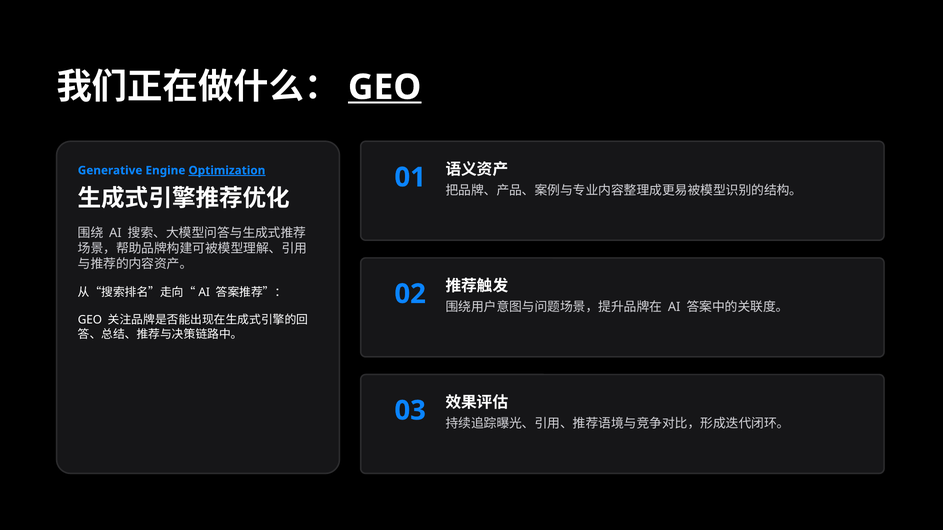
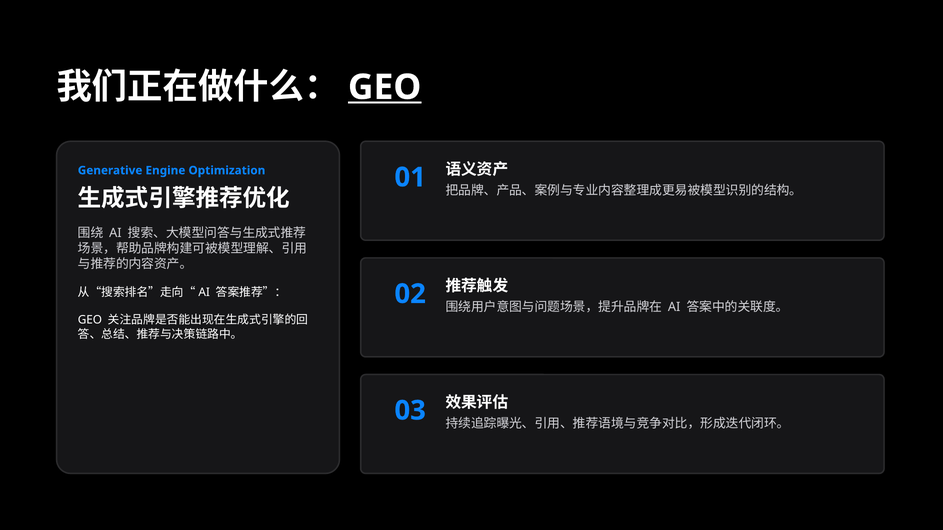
Optimization underline: present -> none
